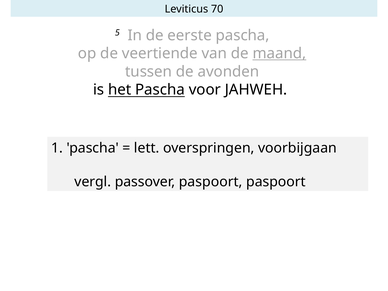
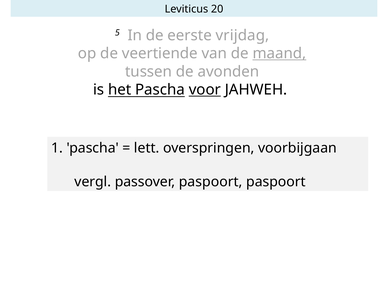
70: 70 -> 20
eerste pascha: pascha -> vrijdag
voor underline: none -> present
